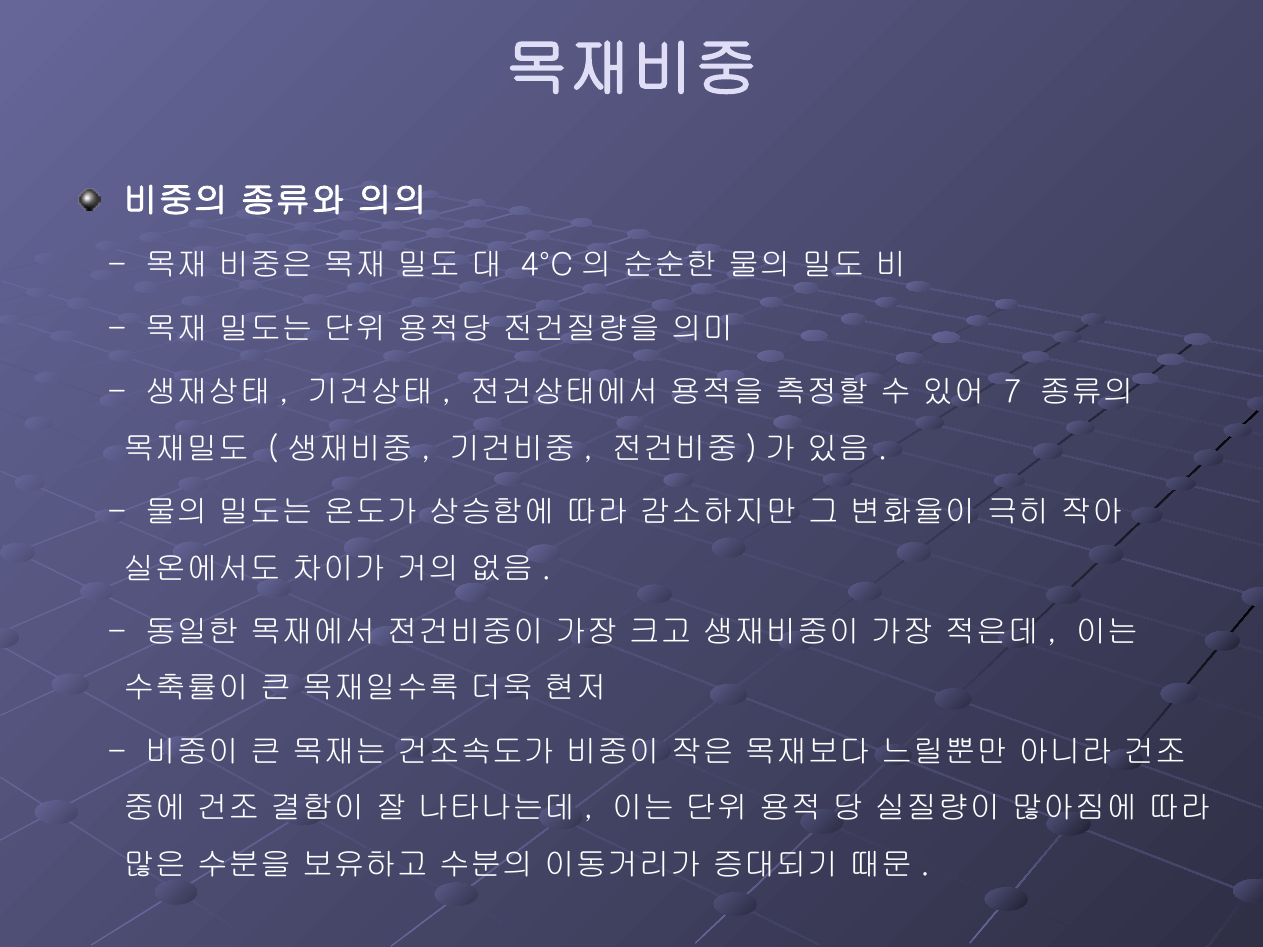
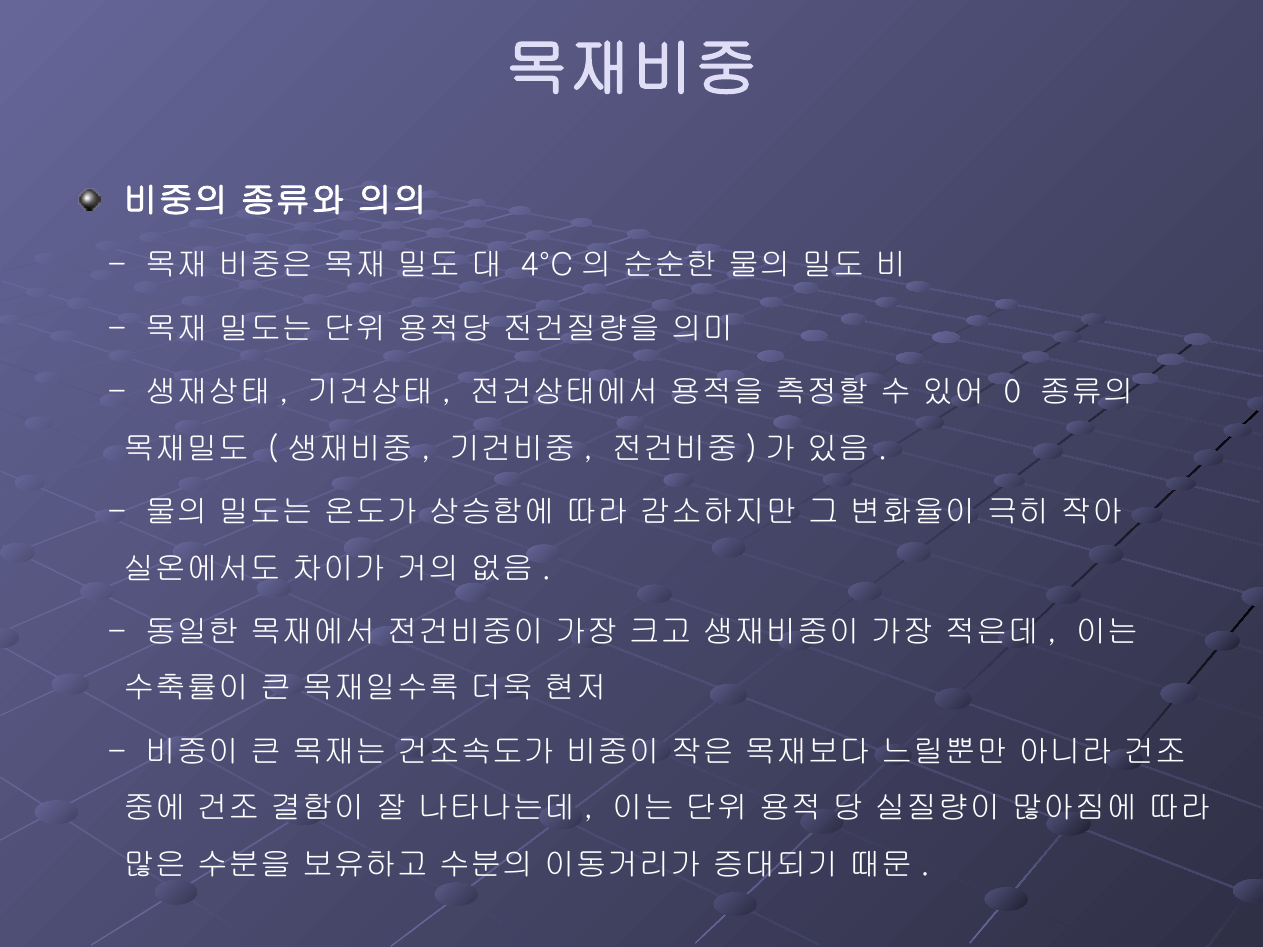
7: 7 -> 0
